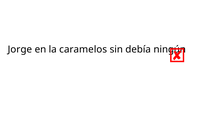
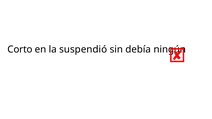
Jorge: Jorge -> Corto
caramelos: caramelos -> suspendió
